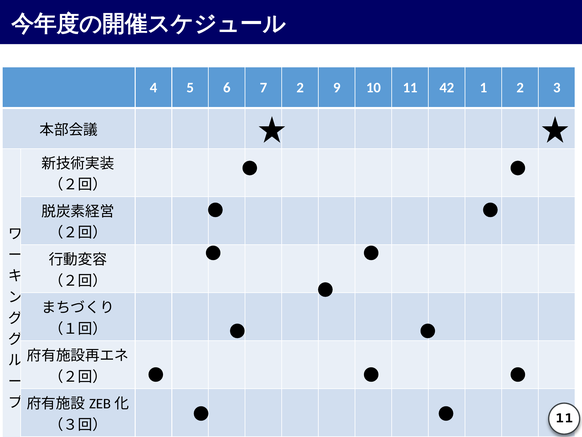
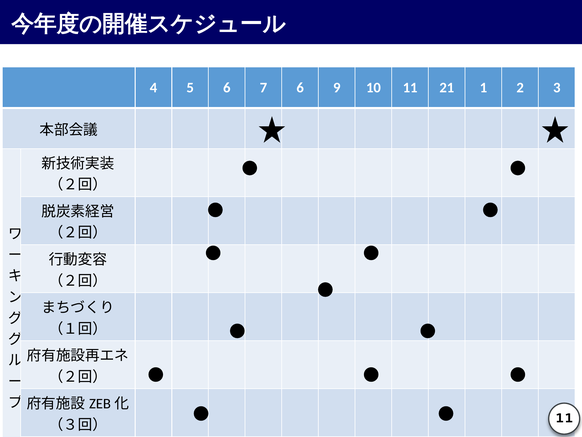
7 2: 2 -> 6
42: 42 -> 21
